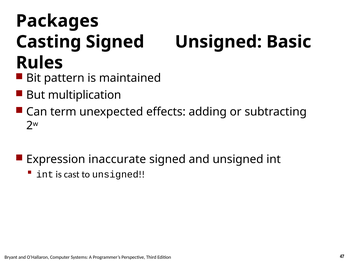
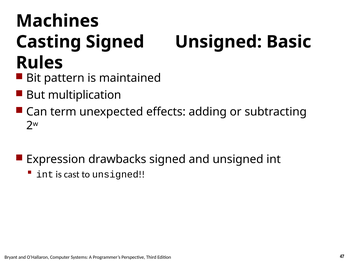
Packages: Packages -> Machines
inaccurate: inaccurate -> drawbacks
